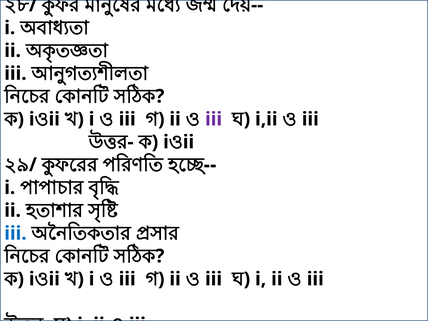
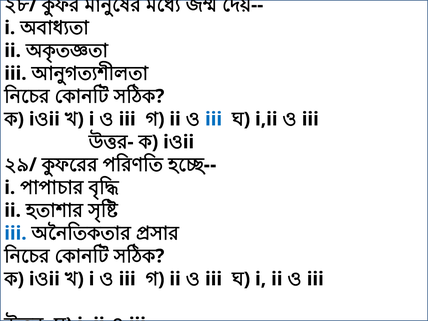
iii at (214, 119) colour: purple -> blue
